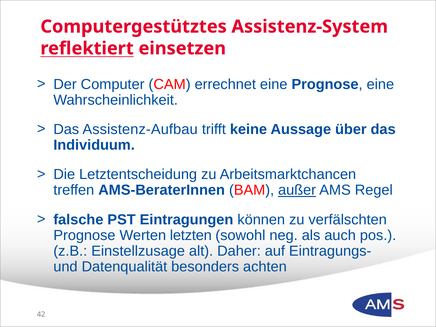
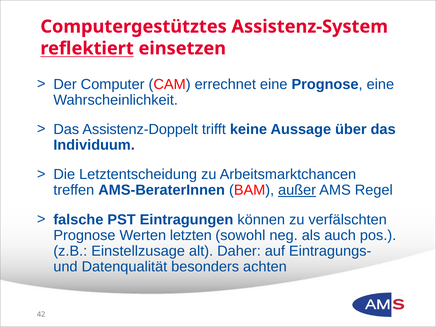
Assistenz-Aufbau: Assistenz-Aufbau -> Assistenz-Doppelt
